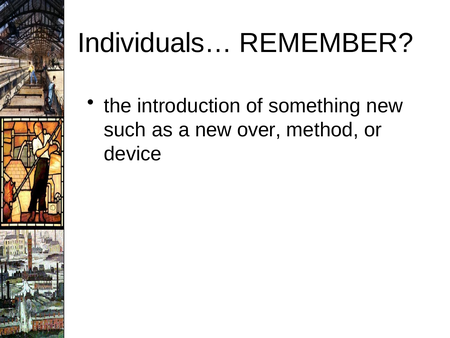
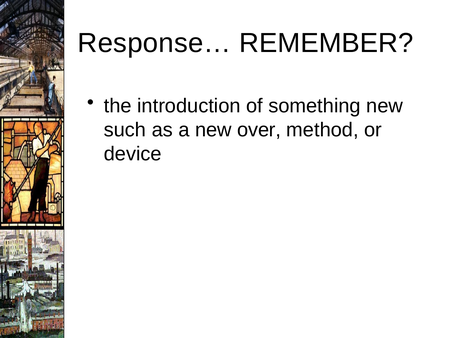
Individuals…: Individuals… -> Response…
